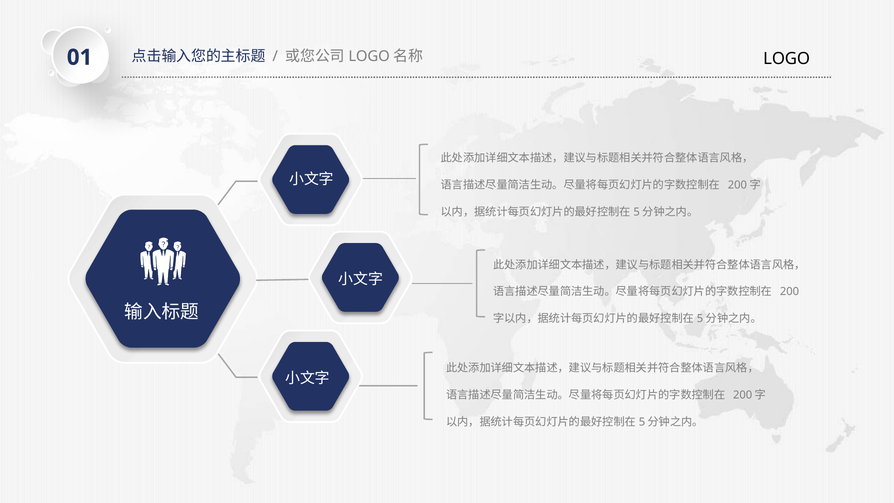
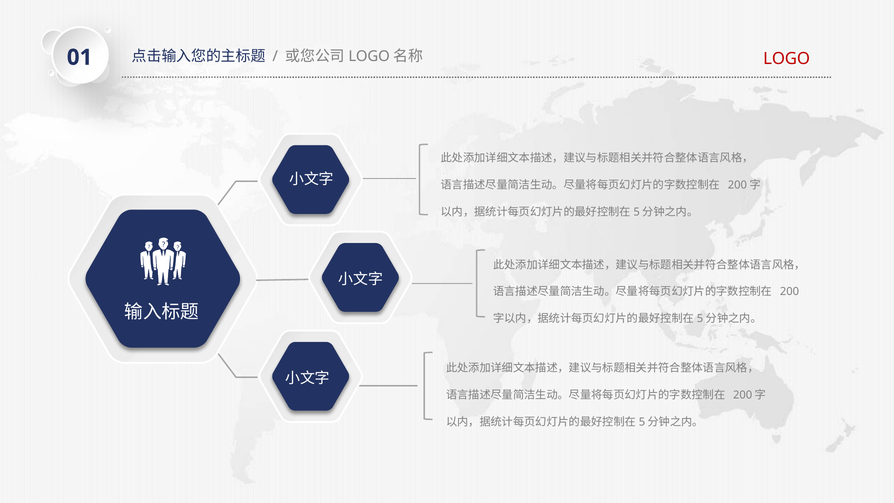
LOGO colour: black -> red
